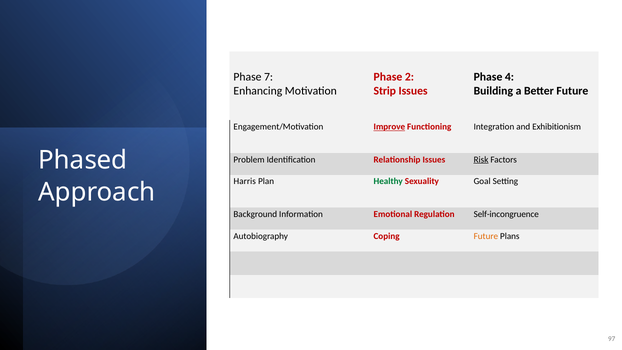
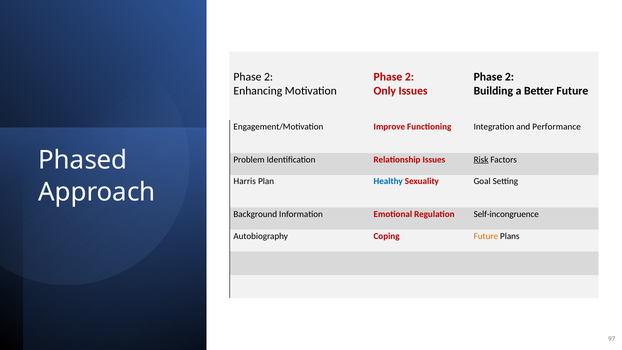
7 at (269, 77): 7 -> 2
4 at (510, 77): 4 -> 2
Strip: Strip -> Only
Improve underline: present -> none
Exhibitionism: Exhibitionism -> Performance
Healthy colour: green -> blue
